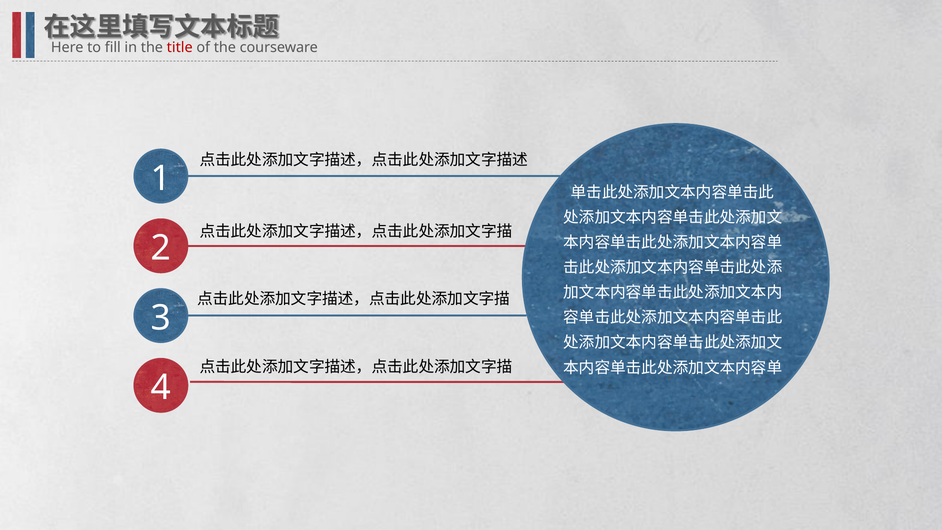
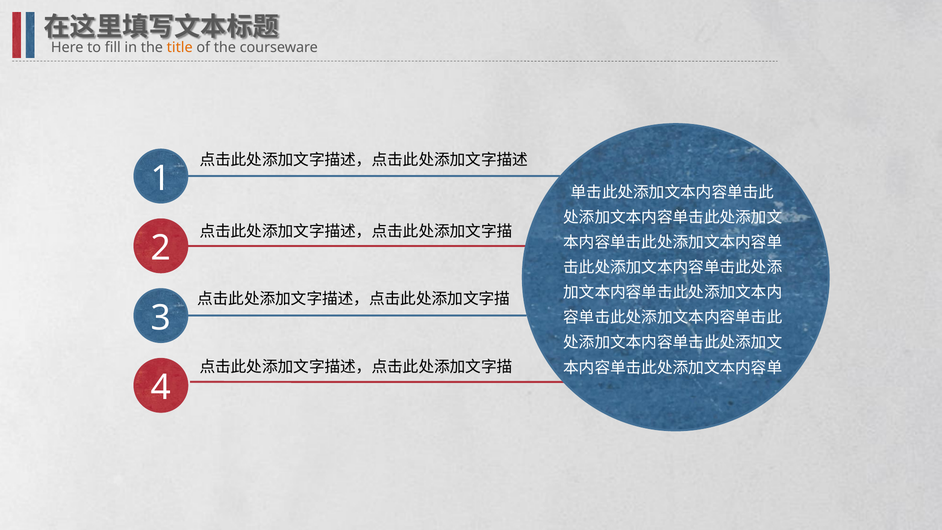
title colour: red -> orange
